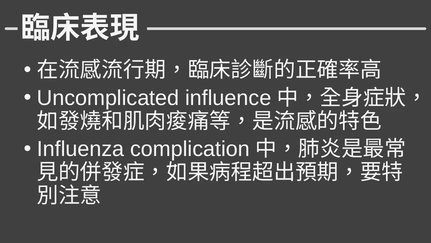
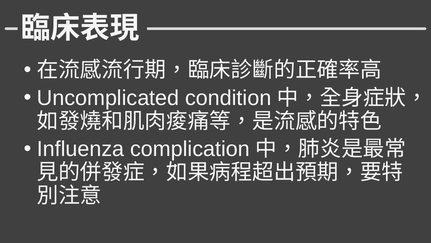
influence: influence -> condition
